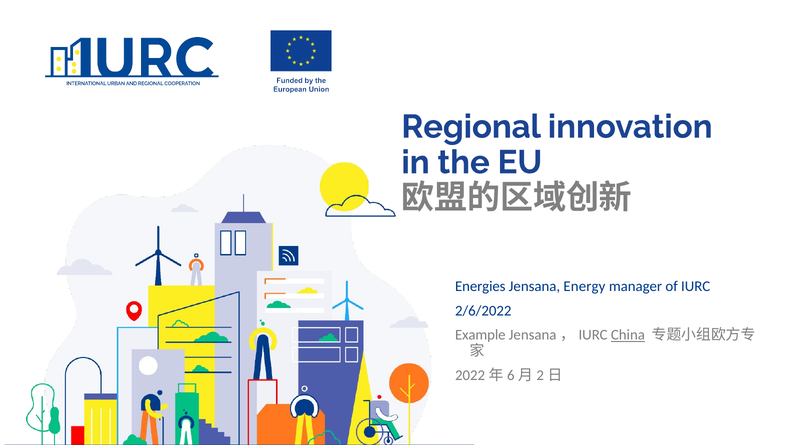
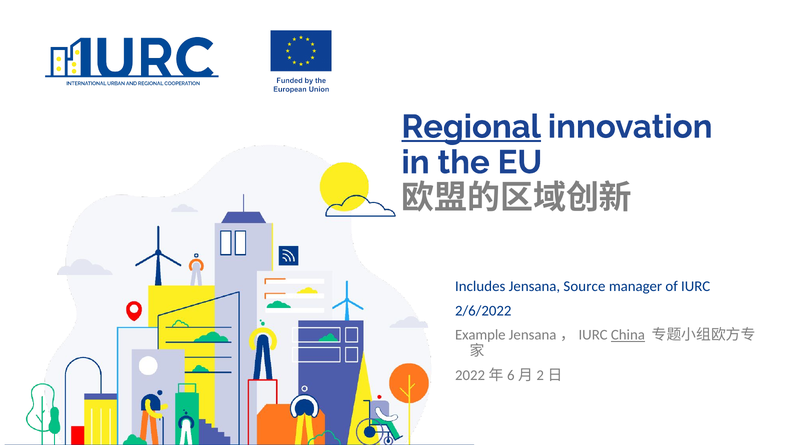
Regional underline: none -> present
Energies: Energies -> Includes
Energy: Energy -> Source
